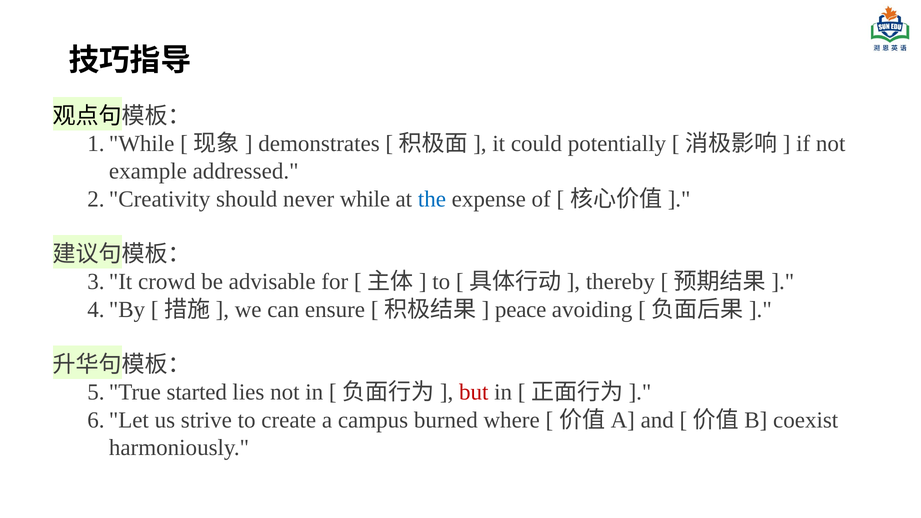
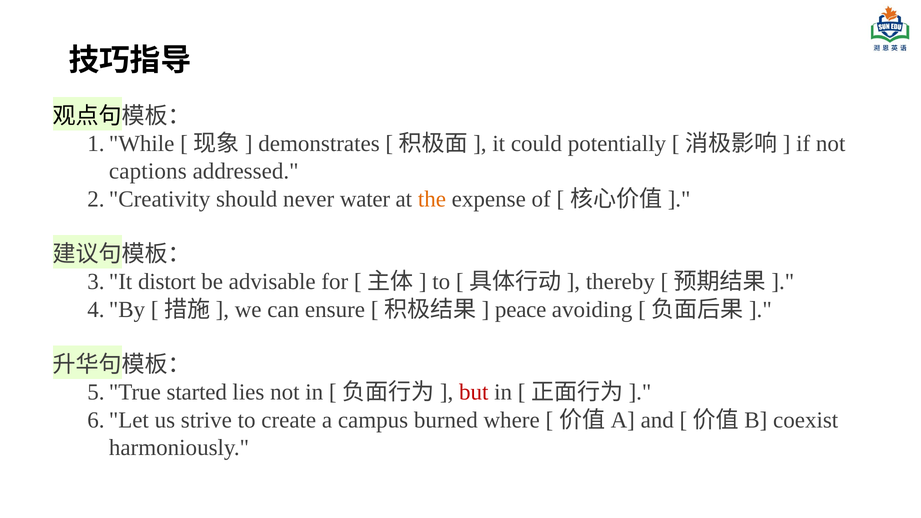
example: example -> captions
while: while -> water
the colour: blue -> orange
crowd: crowd -> distort
